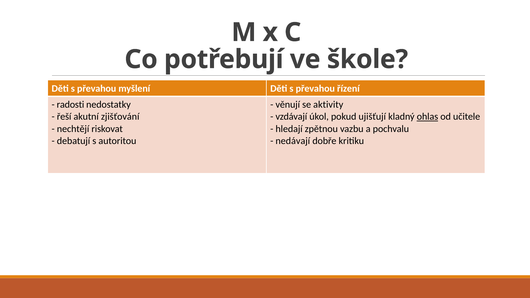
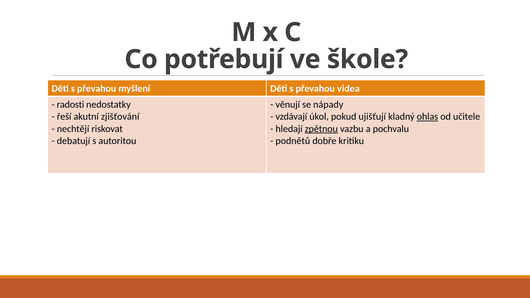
řízení: řízení -> videa
aktivity: aktivity -> nápady
zpětnou underline: none -> present
nedávají: nedávají -> podnětů
